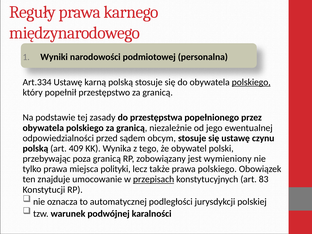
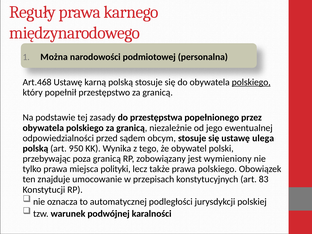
Wyniki: Wyniki -> Można
Art.334: Art.334 -> Art.468
czynu: czynu -> ulega
409: 409 -> 950
przepisach underline: present -> none
